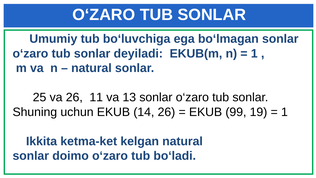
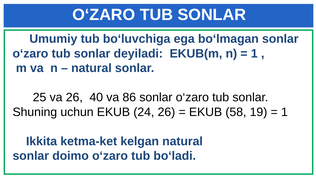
11: 11 -> 40
13: 13 -> 86
14: 14 -> 24
99: 99 -> 58
